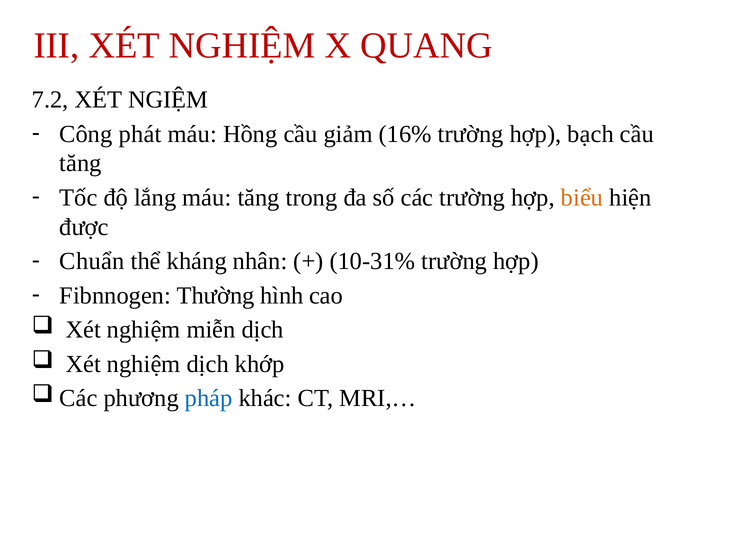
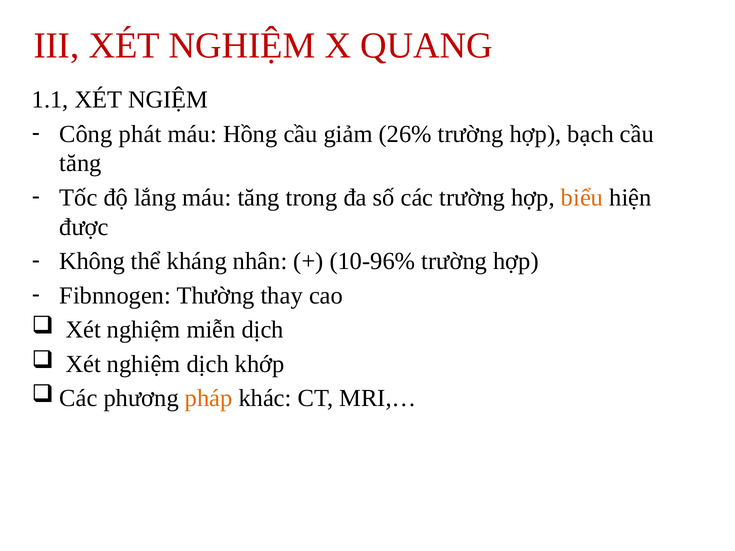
7.2: 7.2 -> 1.1
16%: 16% -> 26%
Chuẩn: Chuẩn -> Không
10-31%: 10-31% -> 10-96%
hình: hình -> thay
pháp colour: blue -> orange
